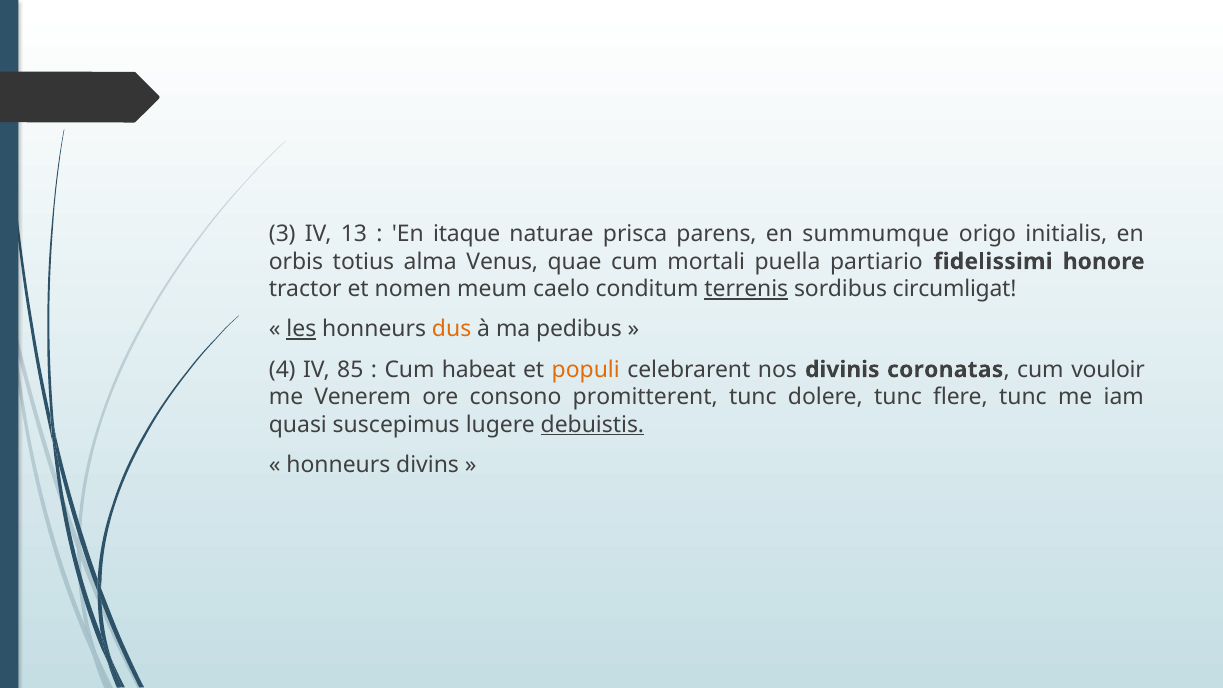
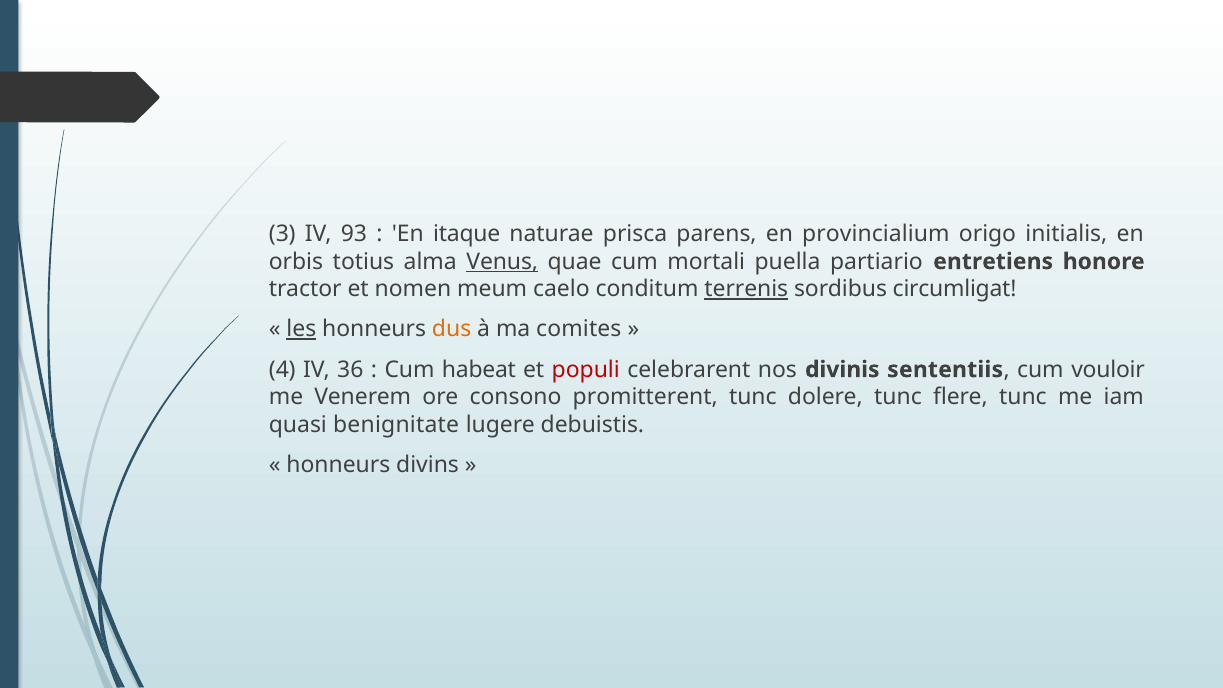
13: 13 -> 93
summumque: summumque -> provincialium
Venus underline: none -> present
fidelissimi: fidelissimi -> entretiens
pedibus: pedibus -> comites
85: 85 -> 36
populi colour: orange -> red
coronatas: coronatas -> sententiis
suscepimus: suscepimus -> benignitate
debuistis underline: present -> none
